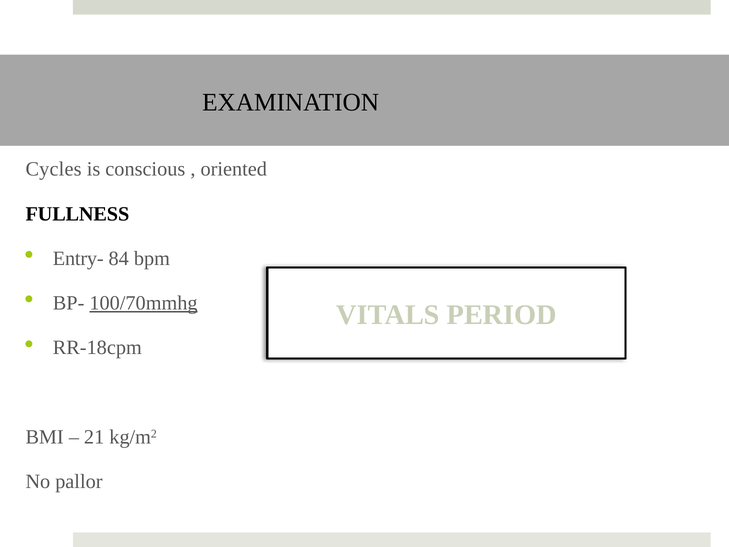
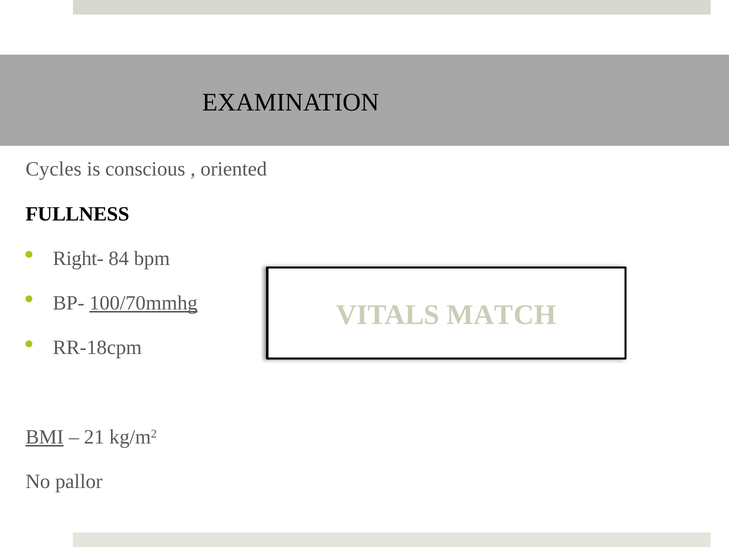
Entry-: Entry- -> Right-
PERIOD: PERIOD -> MATCH
BMI underline: none -> present
